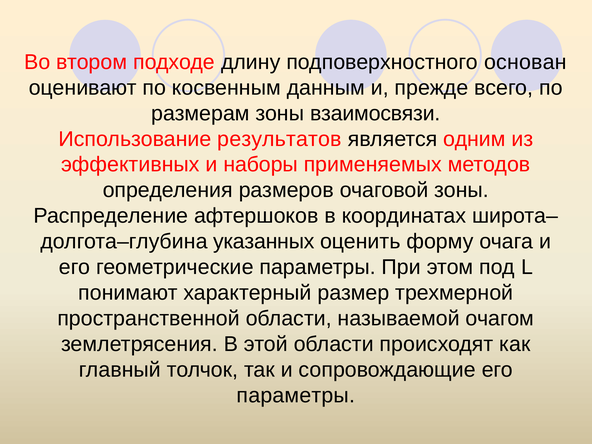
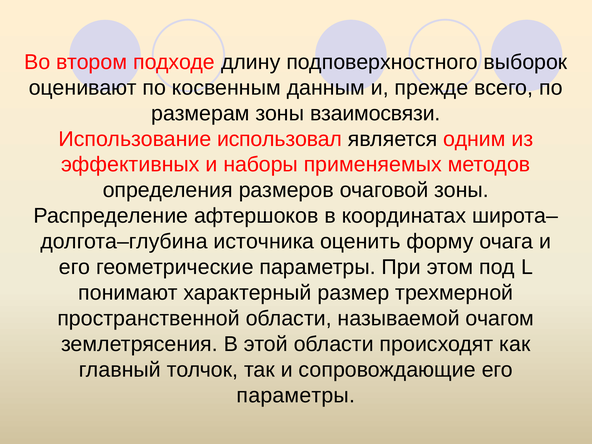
основан: основан -> выборок
результатов: результатов -> использовал
указанных: указанных -> источника
